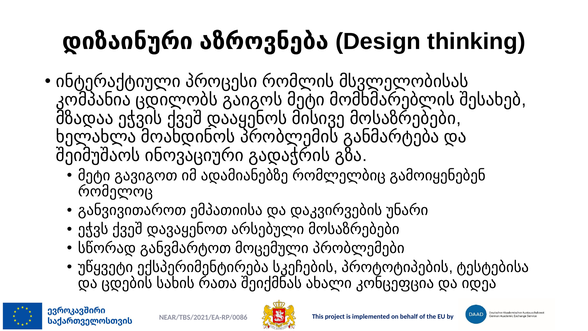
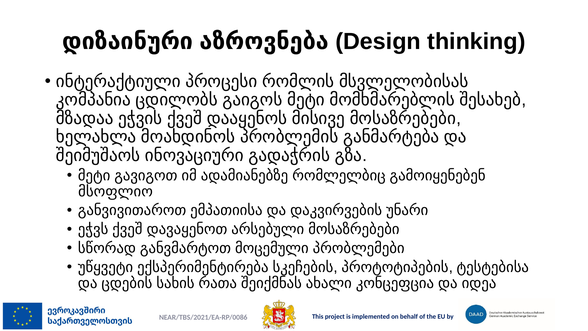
რომელოც: რომელოც -> მსოფლიო
